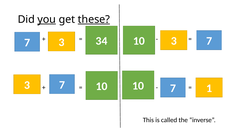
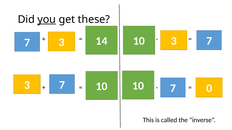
these underline: present -> none
34: 34 -> 14
1: 1 -> 0
